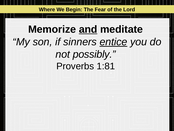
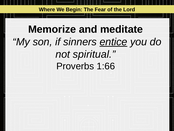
and underline: present -> none
possibly: possibly -> spiritual
1:81: 1:81 -> 1:66
